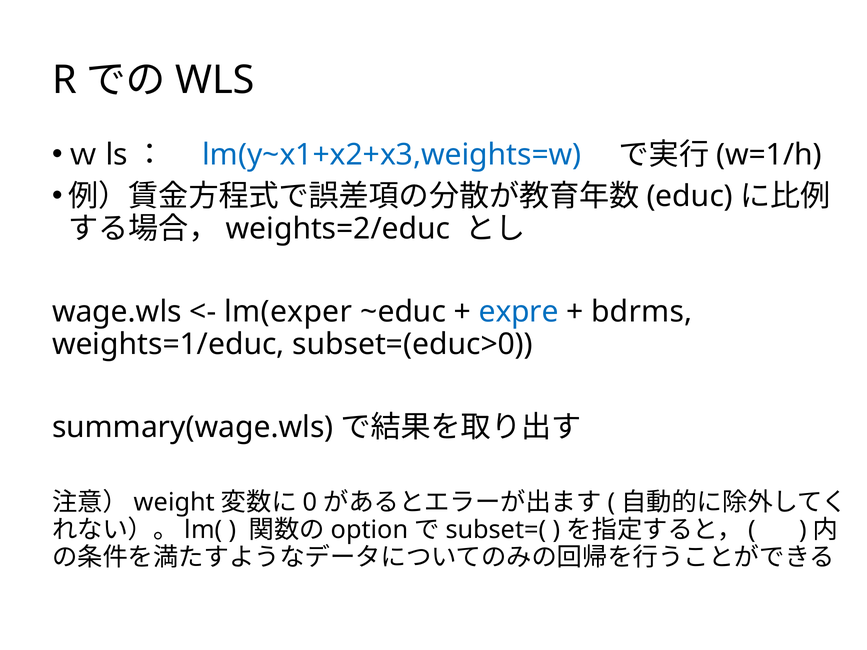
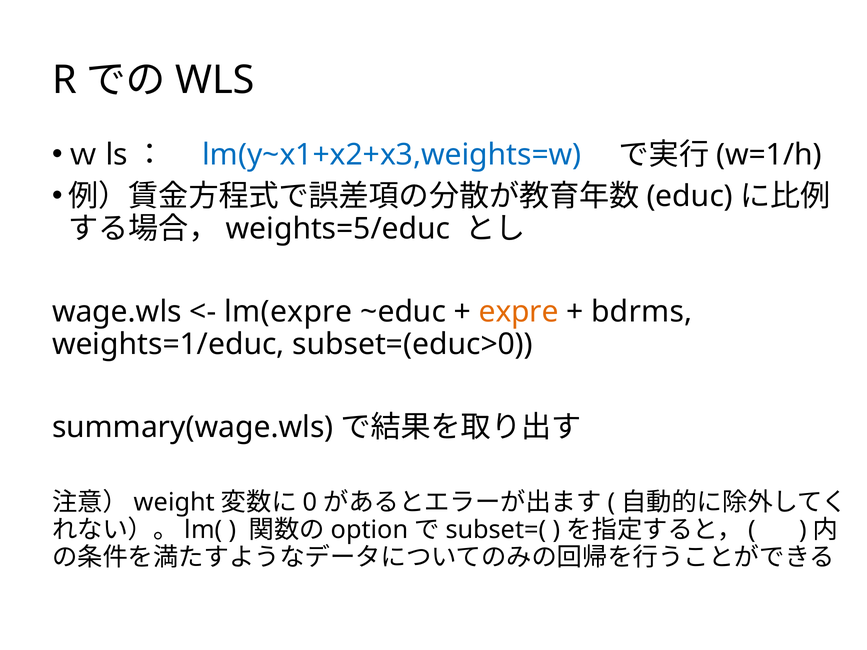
weights=2/educ: weights=2/educ -> weights=5/educ
lm(exper: lm(exper -> lm(expre
expre colour: blue -> orange
